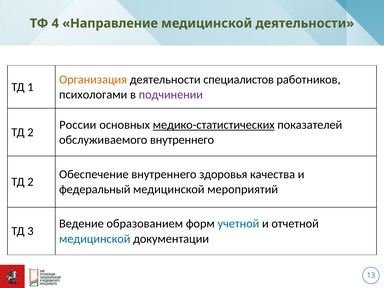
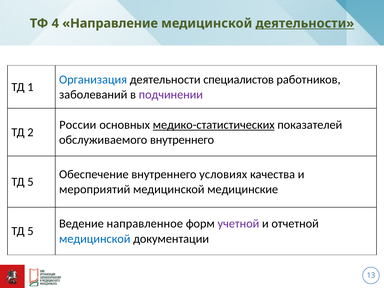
деятельности at (305, 23) underline: none -> present
Организация colour: orange -> blue
психологами: психологами -> заболеваний
здоровья: здоровья -> условиях
2 at (30, 182): 2 -> 5
федеральный: федеральный -> мероприятий
мероприятий: мероприятий -> медицинские
образованием: образованием -> направленное
учетной colour: blue -> purple
3 at (30, 231): 3 -> 5
